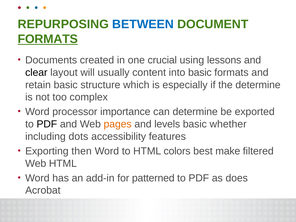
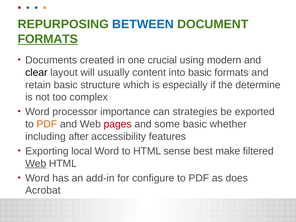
lessons: lessons -> modern
can determine: determine -> strategies
PDF at (47, 124) colour: black -> orange
pages colour: orange -> red
levels: levels -> some
dots: dots -> after
then: then -> local
colors: colors -> sense
Web at (36, 163) underline: none -> present
patterned: patterned -> configure
